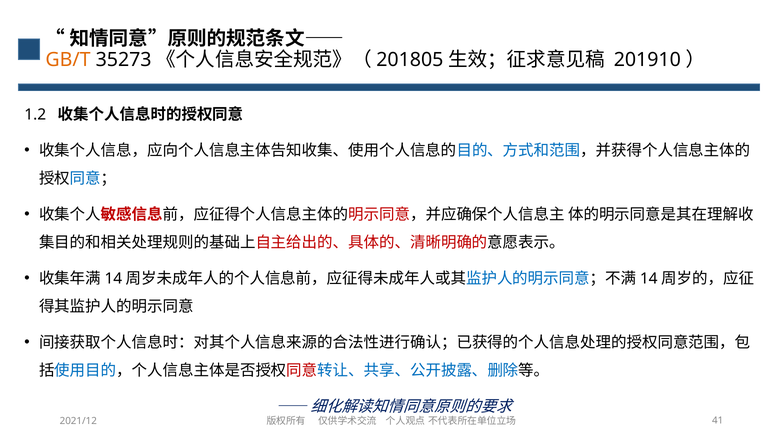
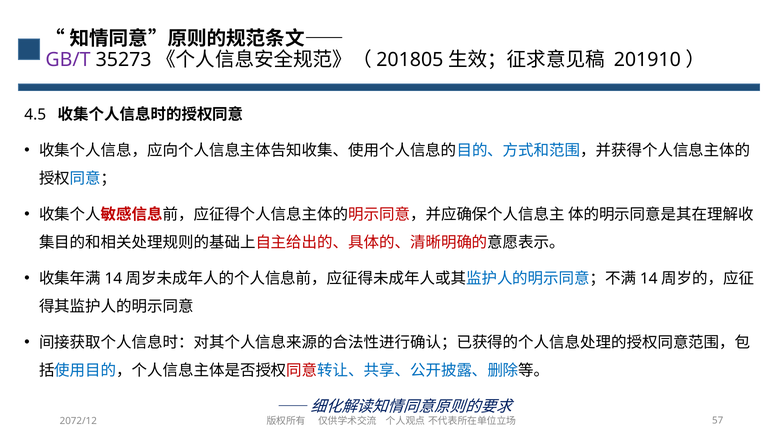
GB/T colour: orange -> purple
1.2: 1.2 -> 4.5
2021/12: 2021/12 -> 2072/12
41: 41 -> 57
